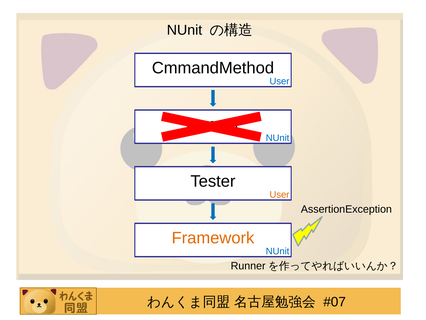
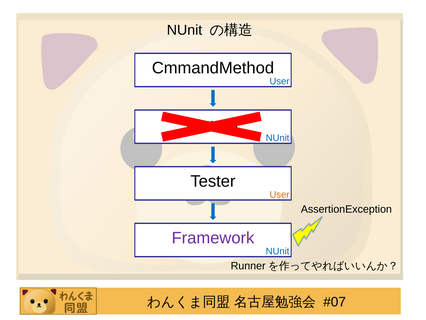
Framework colour: orange -> purple
